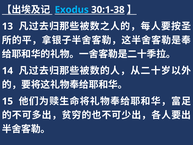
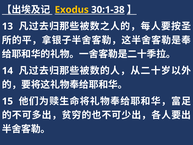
Exodus colour: light blue -> yellow
